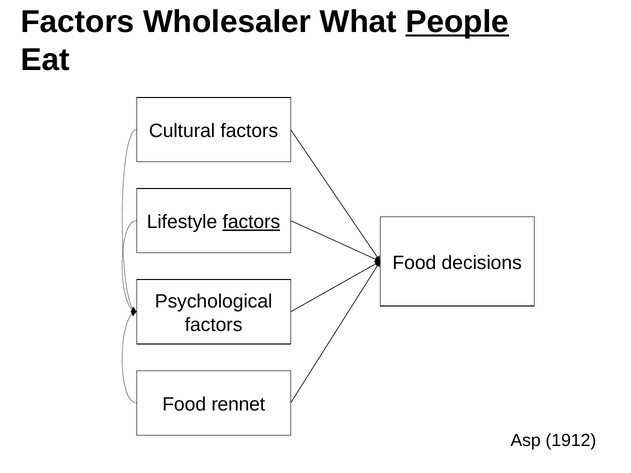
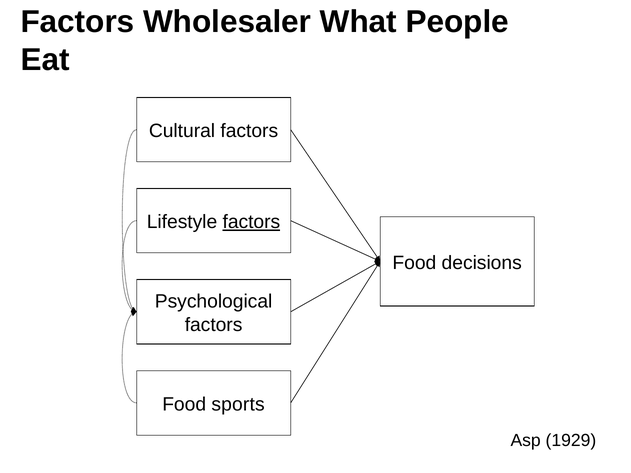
People underline: present -> none
rennet: rennet -> sports
1912: 1912 -> 1929
